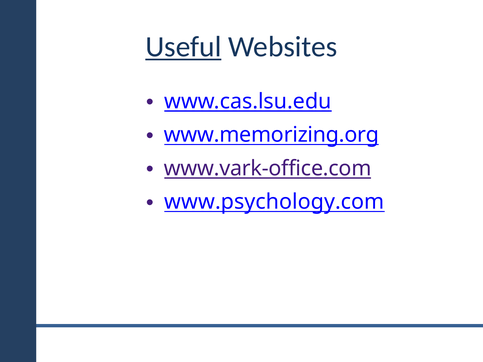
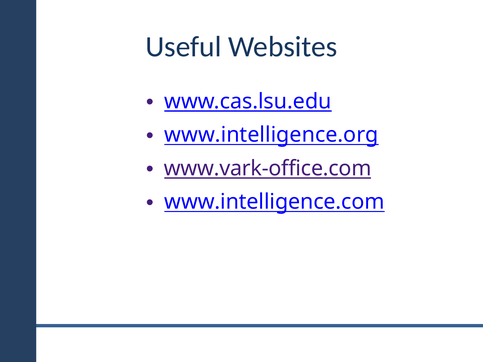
Useful underline: present -> none
www.memorizing.org: www.memorizing.org -> www.intelligence.org
www.psychology.com: www.psychology.com -> www.intelligence.com
